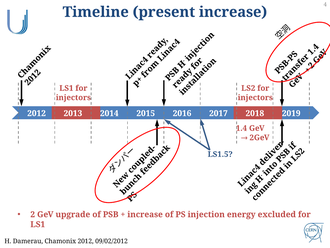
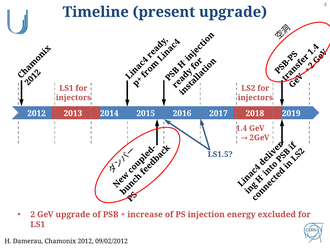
present increase: increase -> upgrade
